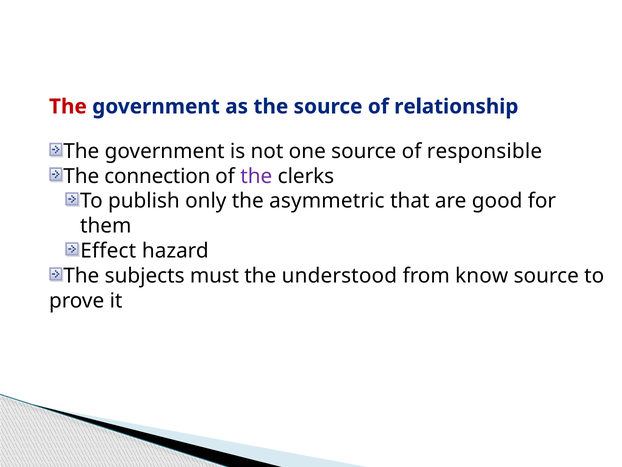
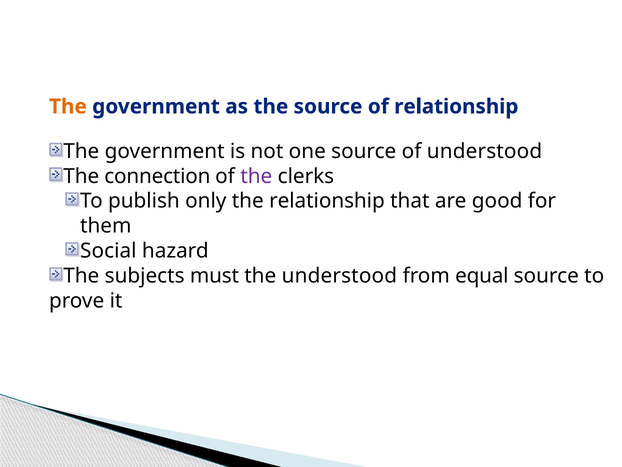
The at (68, 106) colour: red -> orange
of responsible: responsible -> understood
the asymmetric: asymmetric -> relationship
Effect: Effect -> Social
know: know -> equal
